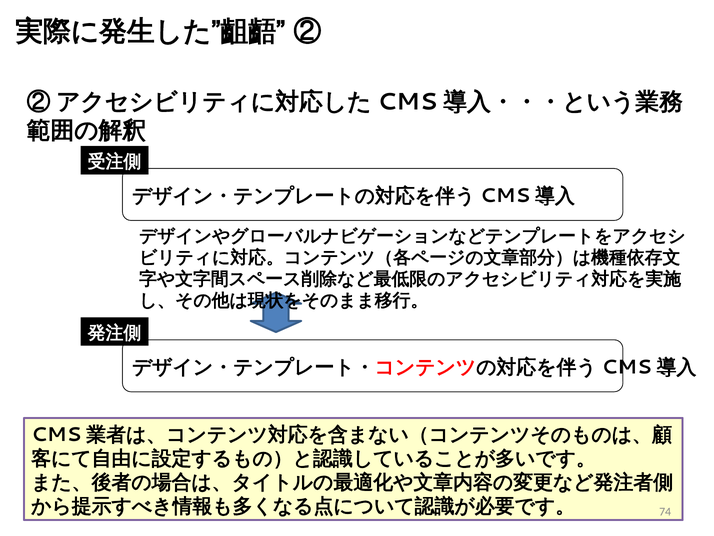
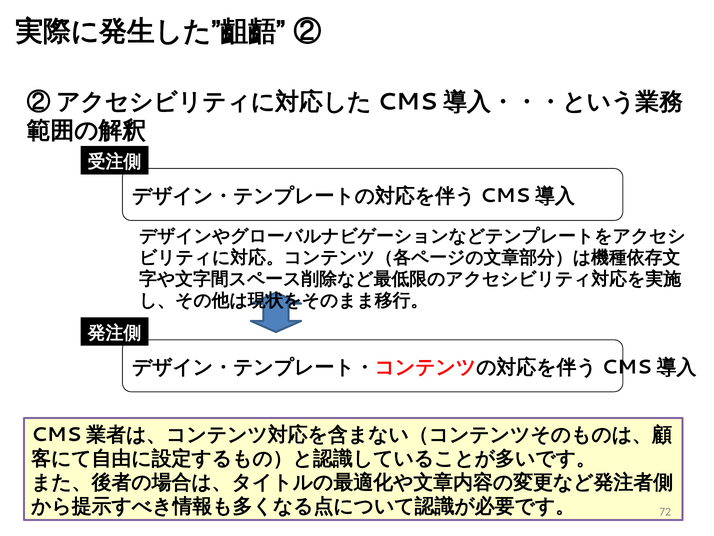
74: 74 -> 72
